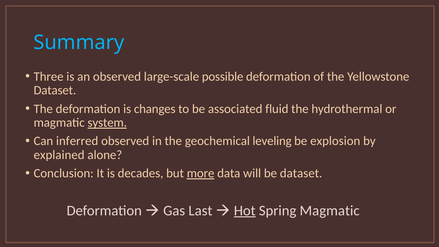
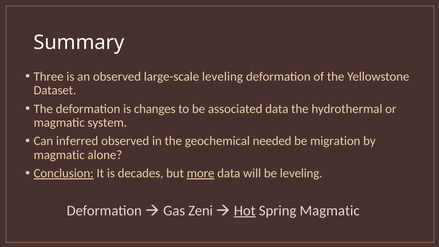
Summary colour: light blue -> white
large-scale possible: possible -> leveling
associated fluid: fluid -> data
system underline: present -> none
leveling: leveling -> needed
explosion: explosion -> migration
explained at (59, 155): explained -> magmatic
Conclusion underline: none -> present
be dataset: dataset -> leveling
Last: Last -> Zeni
